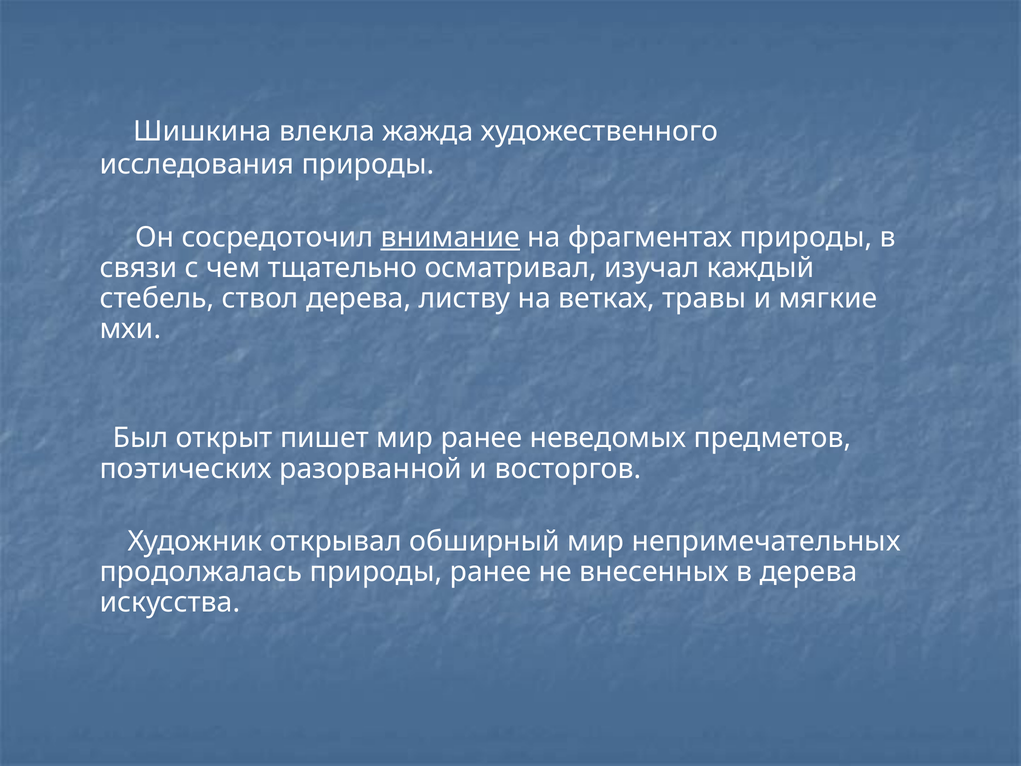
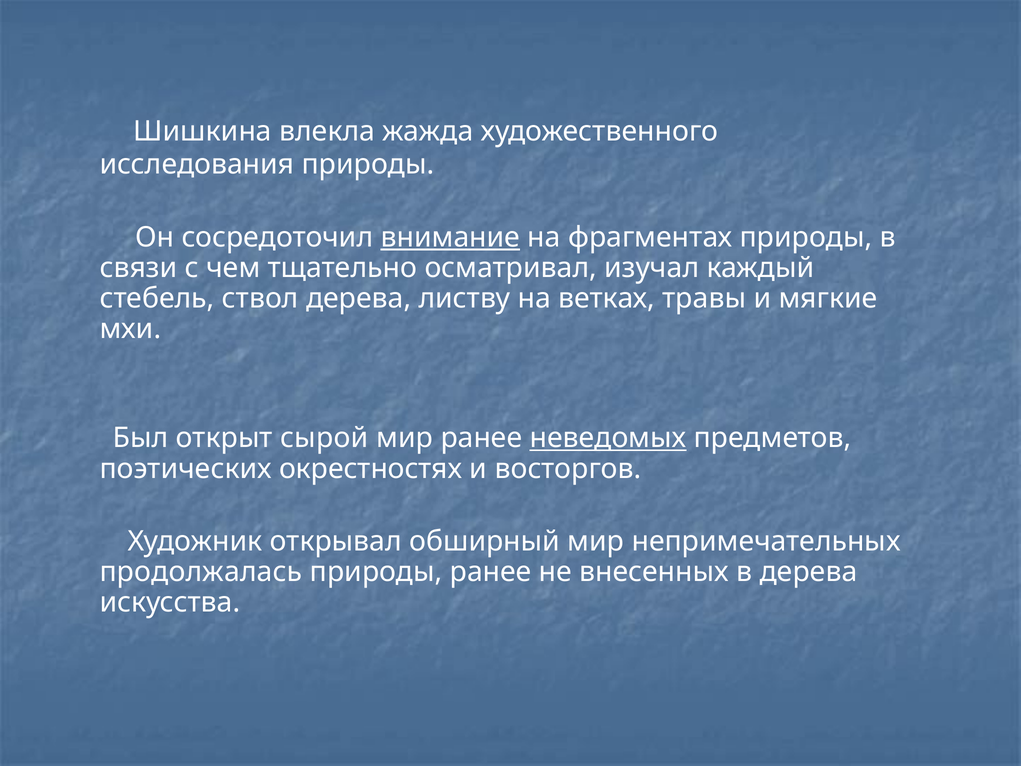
пишет: пишет -> сырой
неведомых underline: none -> present
разорванной: разорванной -> окрестностях
